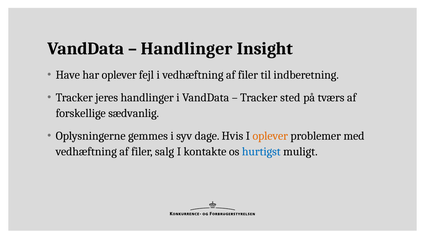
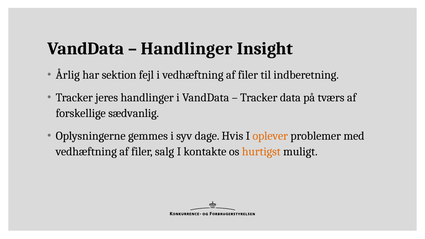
Have: Have -> Årlig
har oplever: oplever -> sektion
sted: sted -> data
hurtigst colour: blue -> orange
